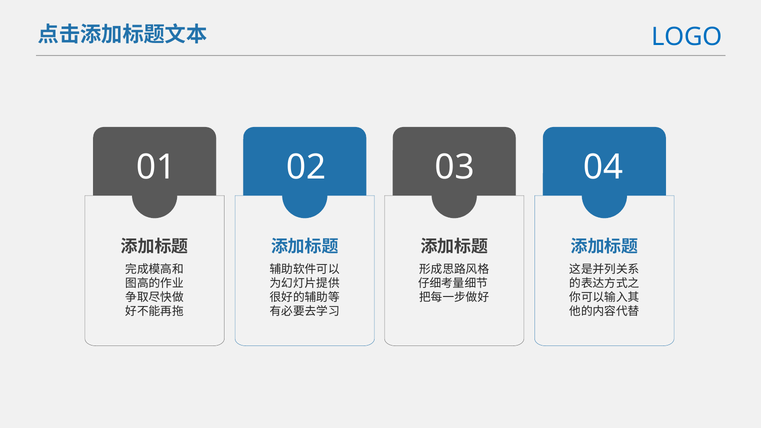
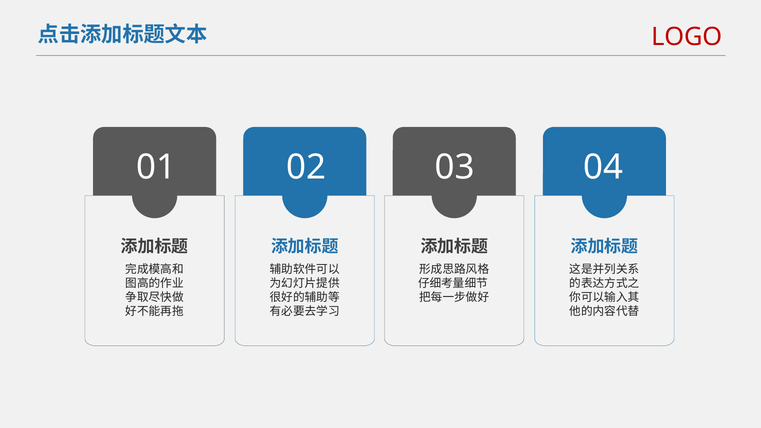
LOGO colour: blue -> red
